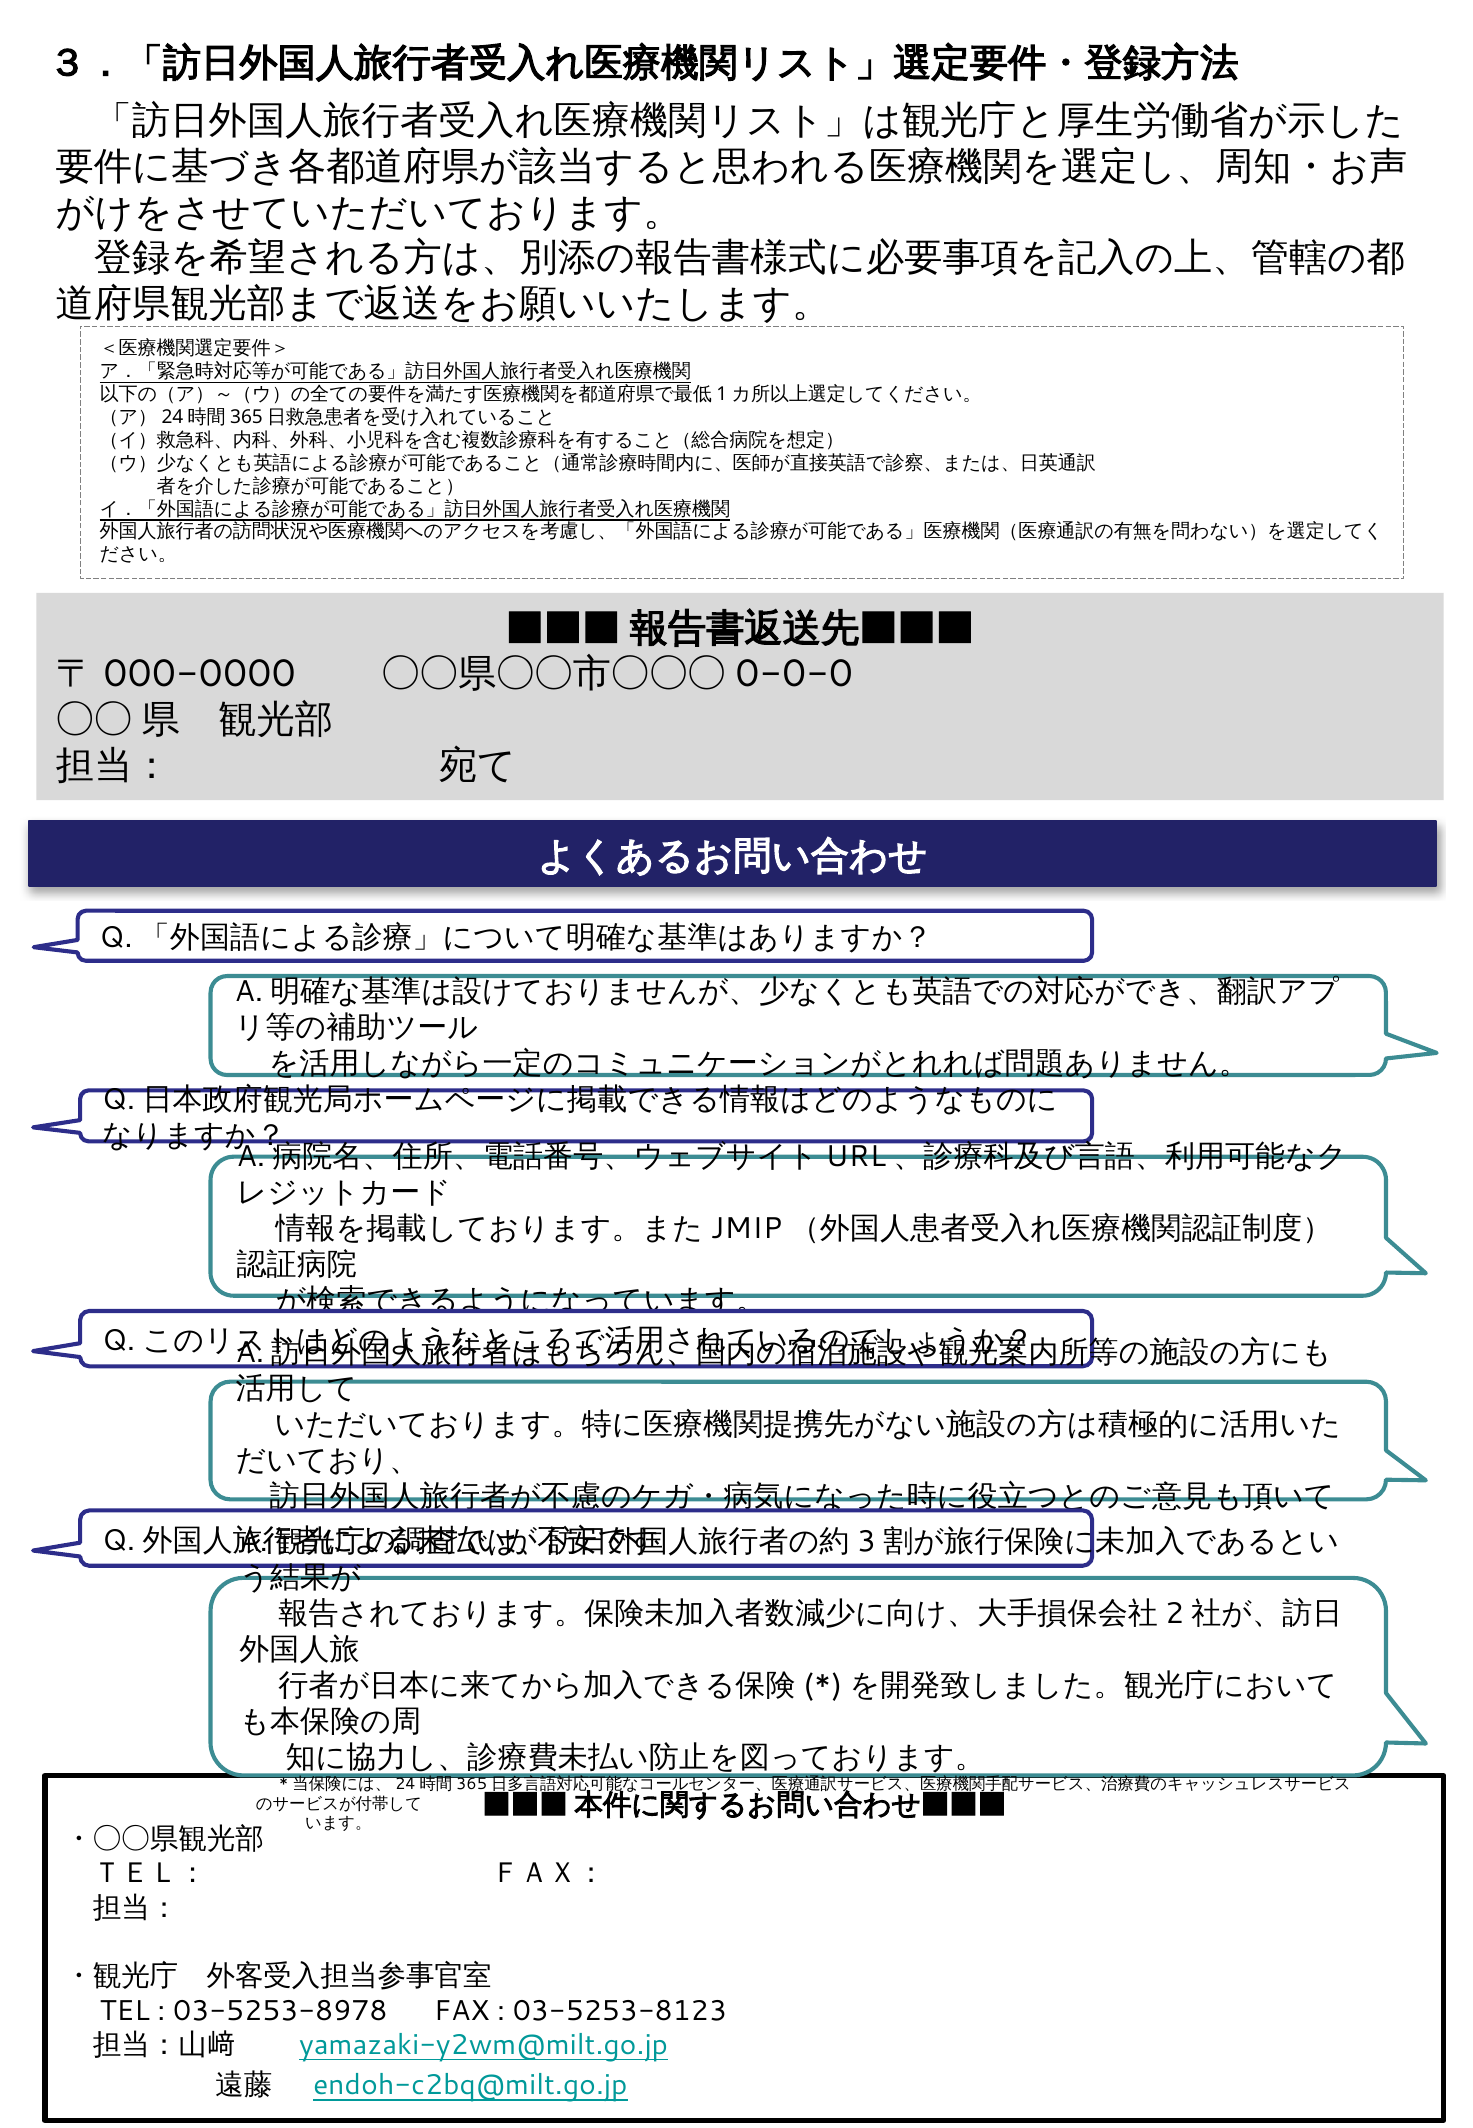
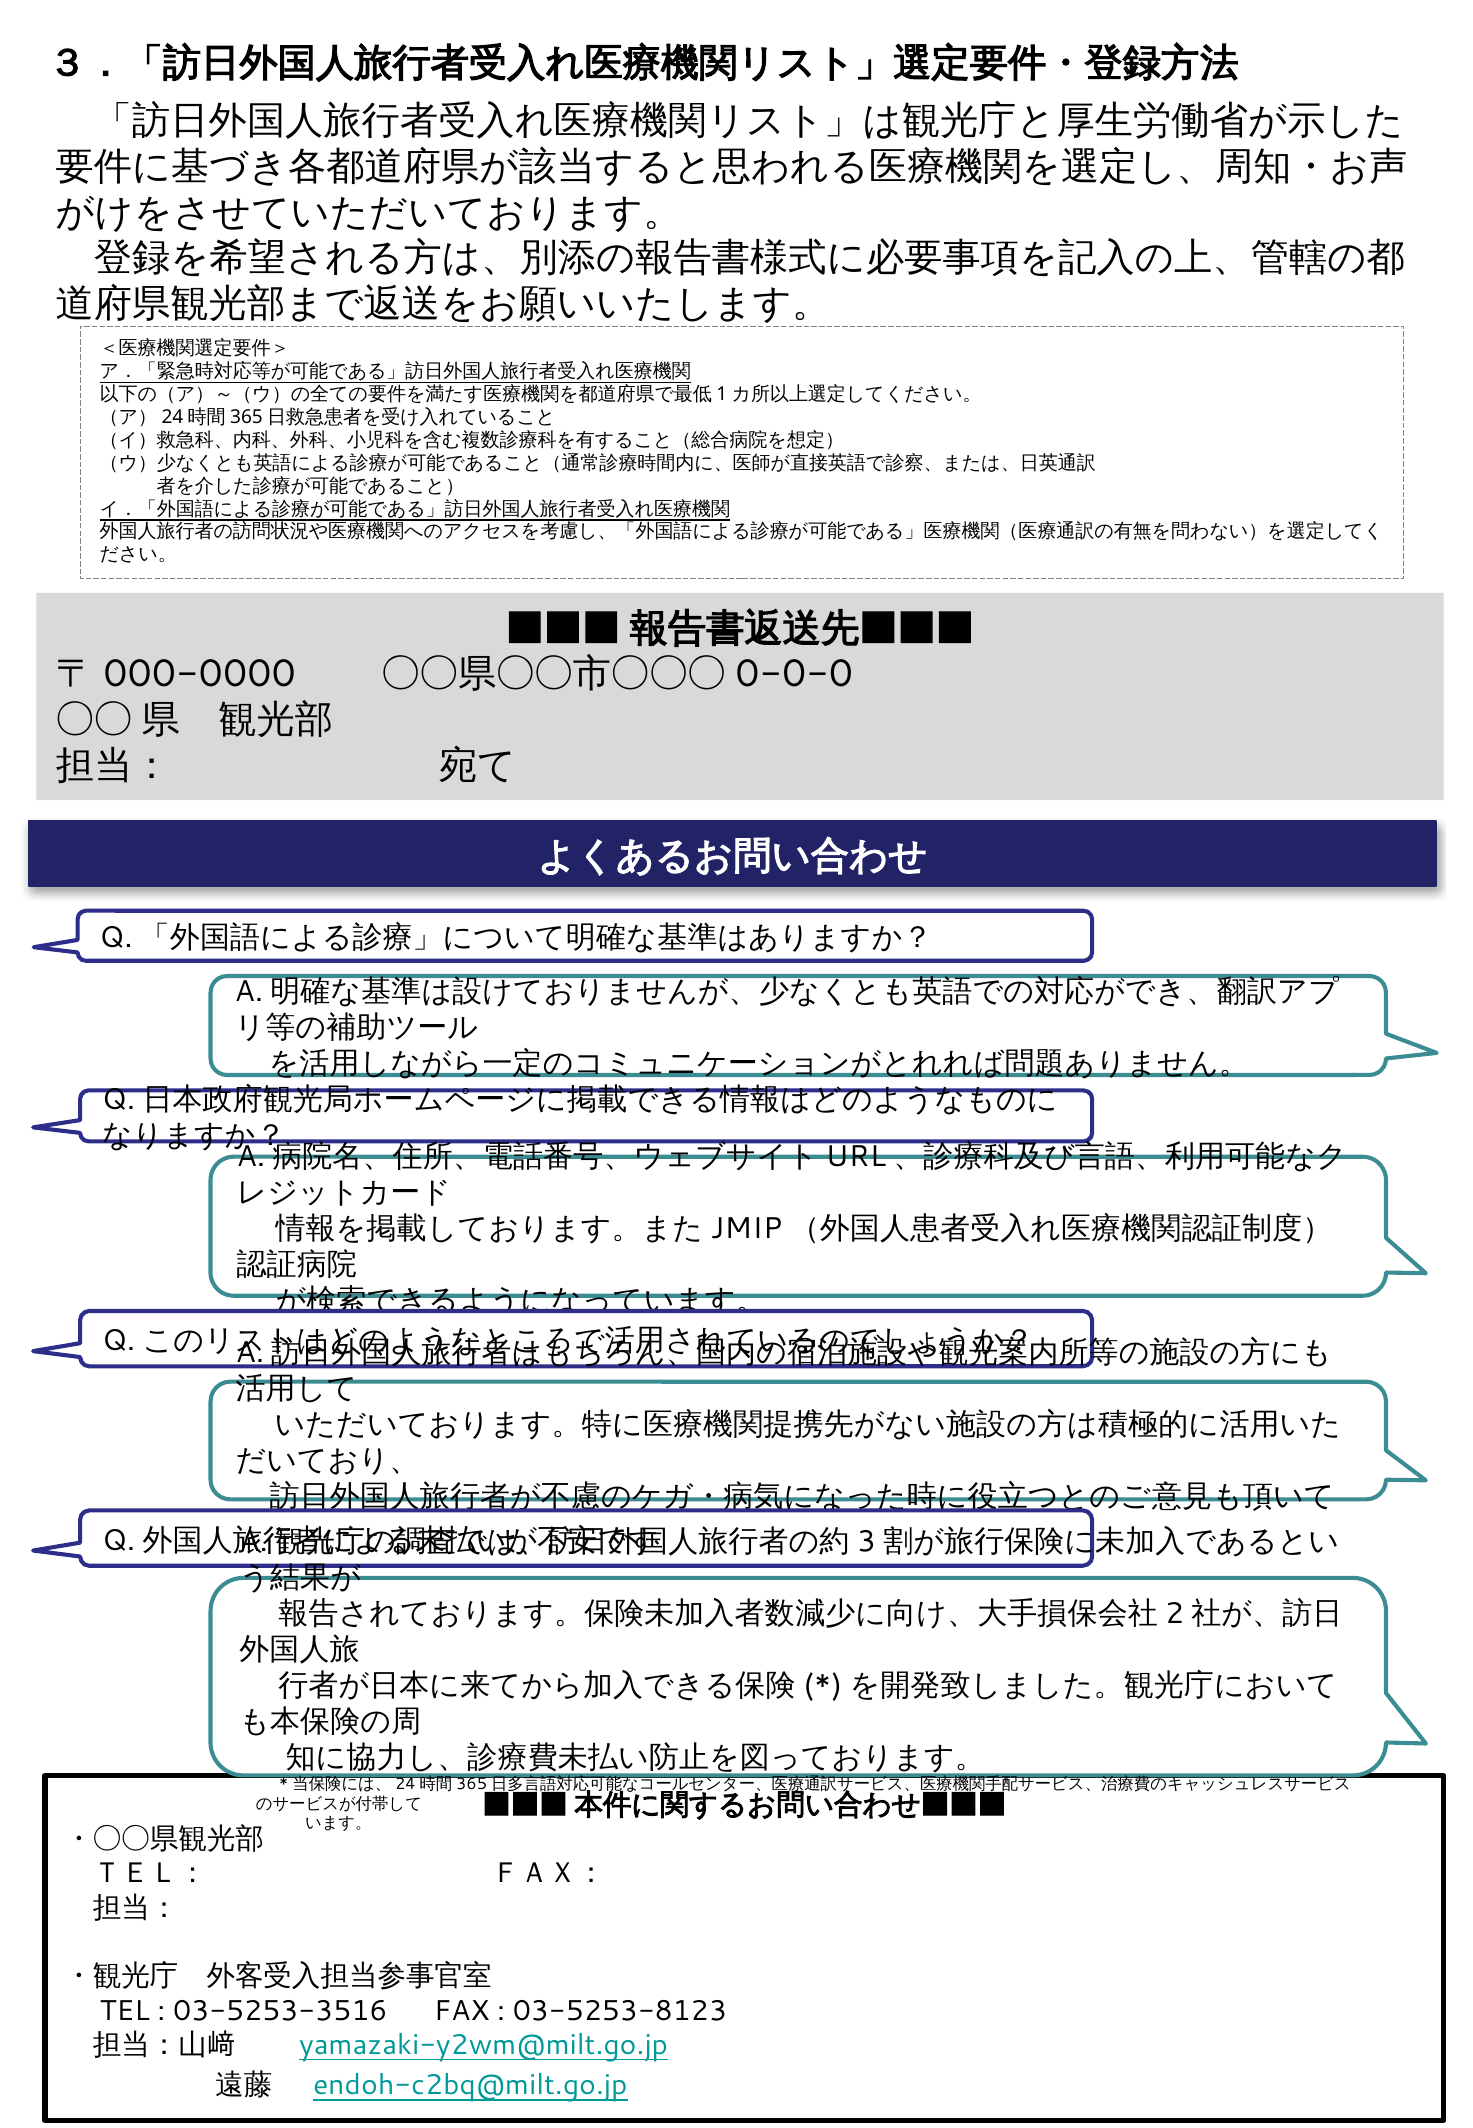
03-5253-8978: 03-5253-8978 -> 03-5253-3516
